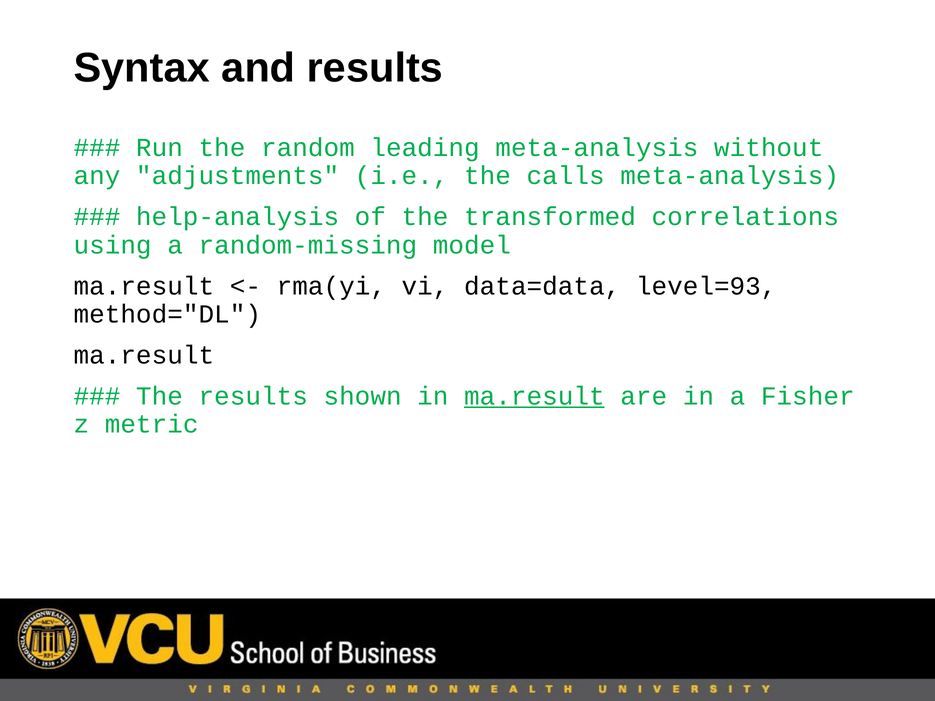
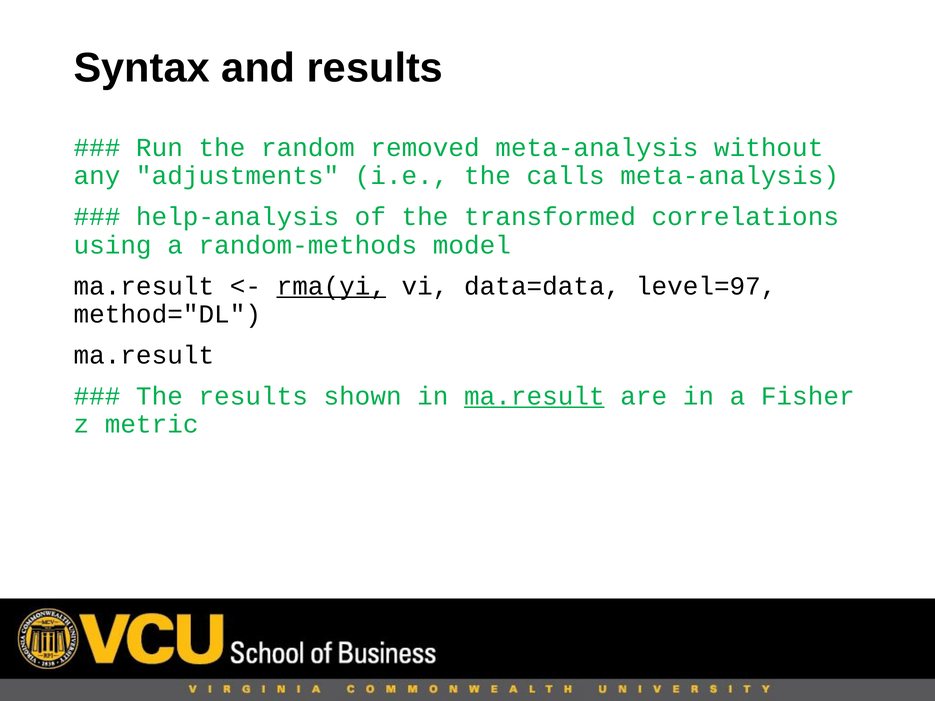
leading: leading -> removed
random-missing: random-missing -> random-methods
rma(yi underline: none -> present
level=93: level=93 -> level=97
